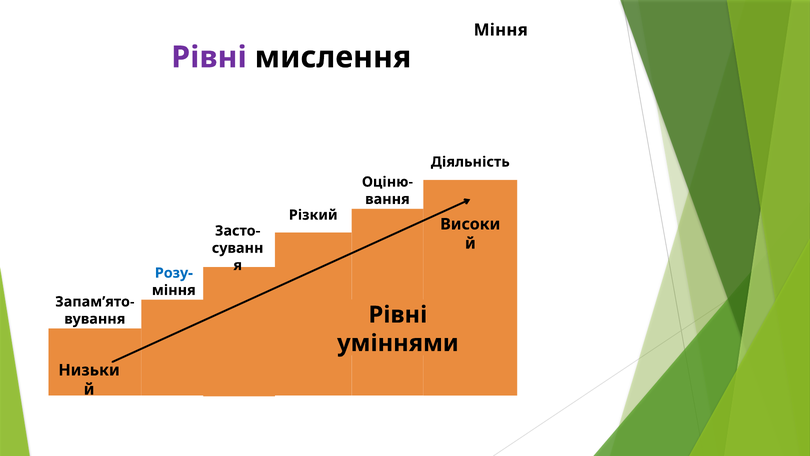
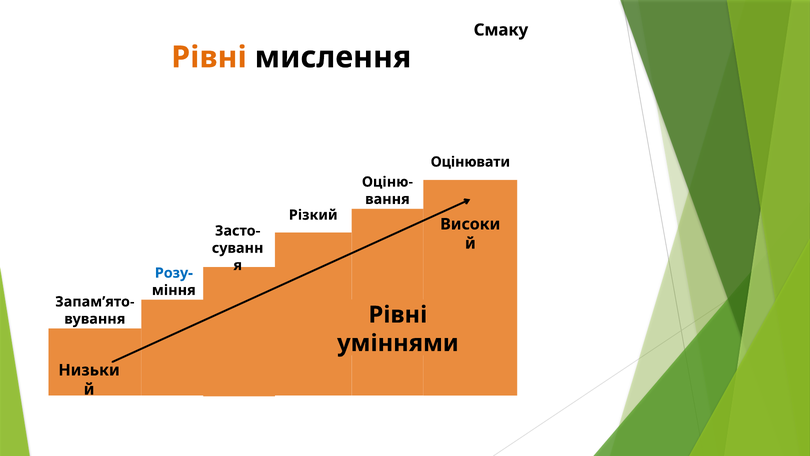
Міння at (501, 30): Міння -> Смаку
Рівні at (209, 57) colour: purple -> orange
Діяльність: Діяльність -> Оцінювати
